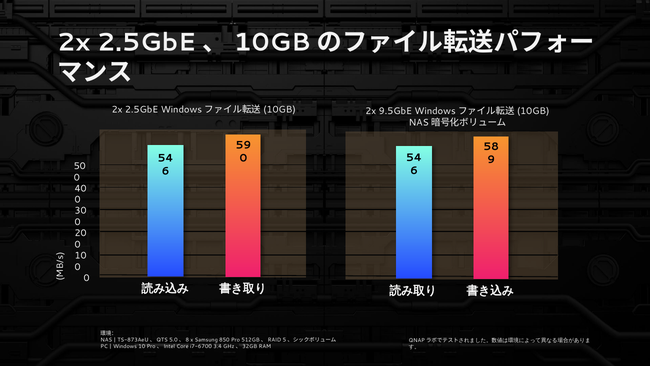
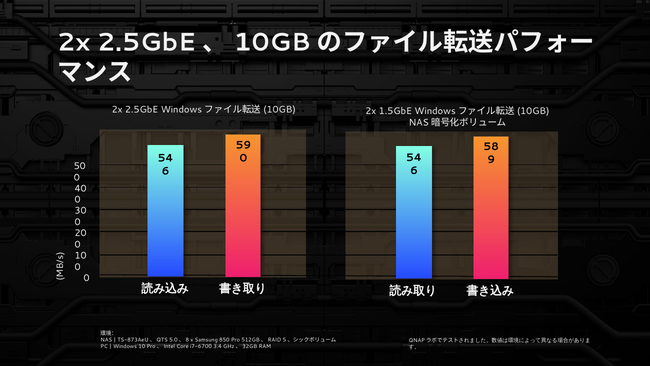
9.5GbE: 9.5GbE -> 1.5GbE
